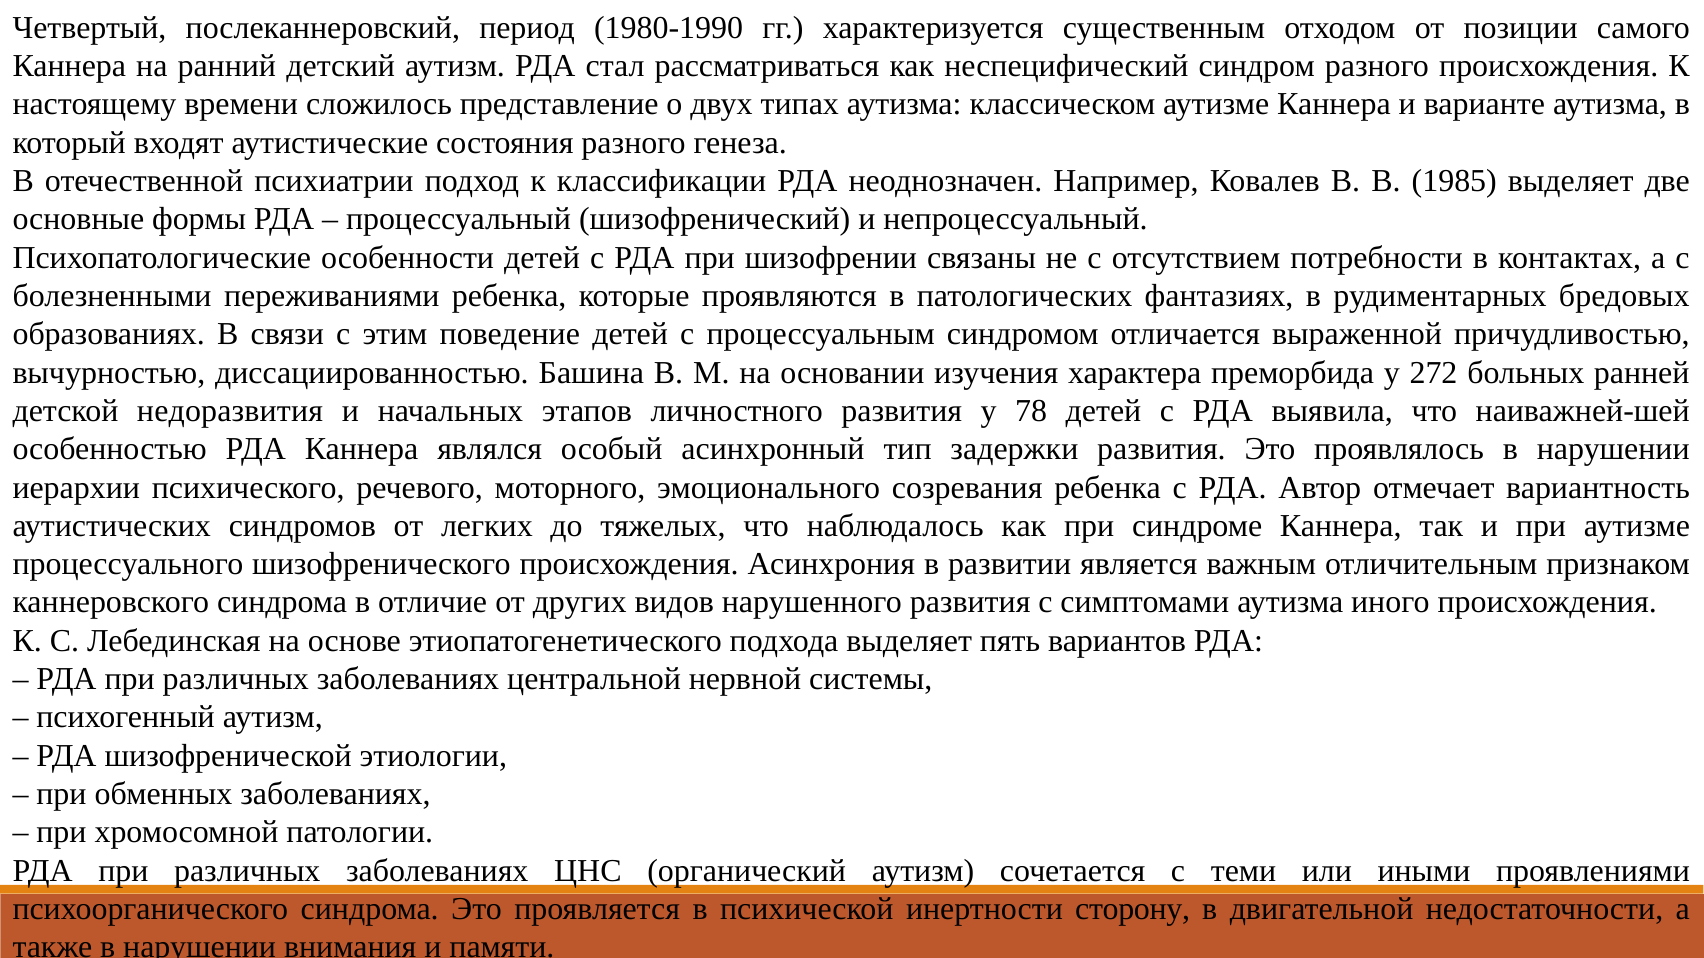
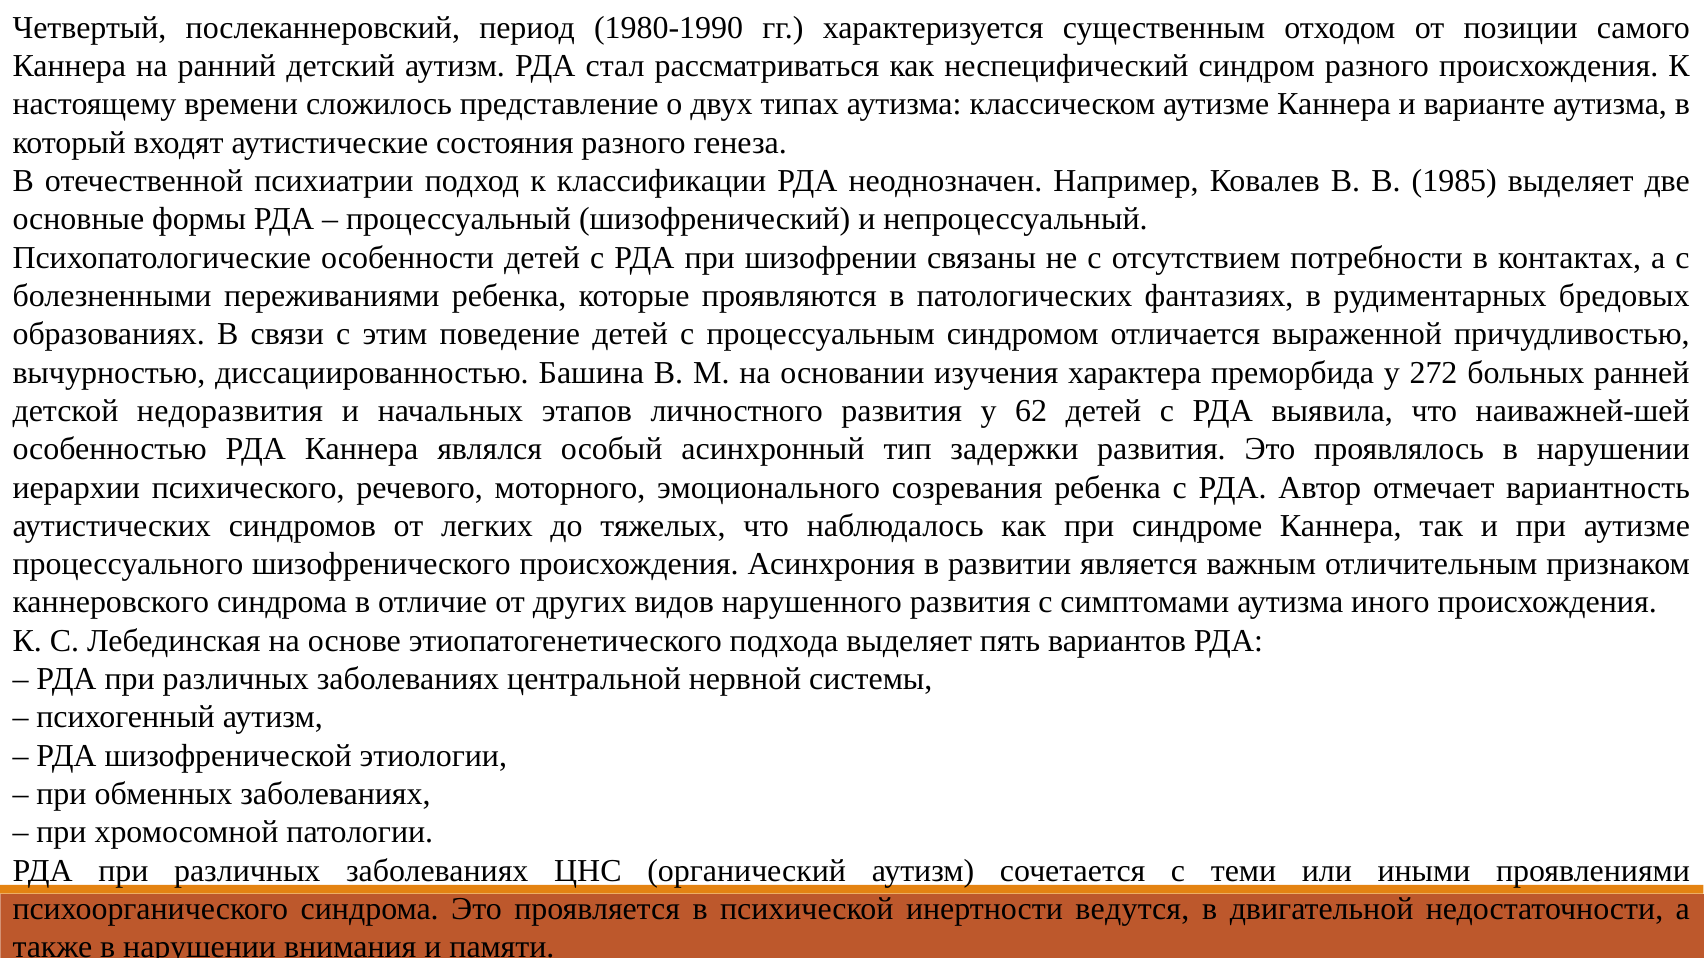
78: 78 -> 62
сторону: сторону -> ведутся
